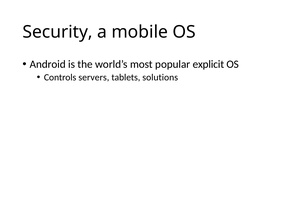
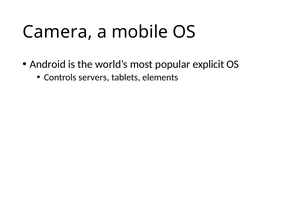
Security: Security -> Camera
solutions: solutions -> elements
